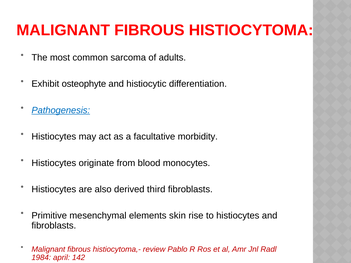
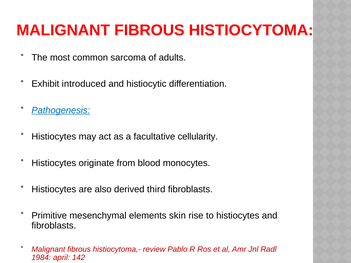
osteophyte: osteophyte -> introduced
morbidity: morbidity -> cellularity
